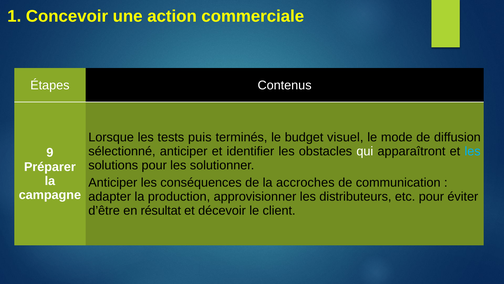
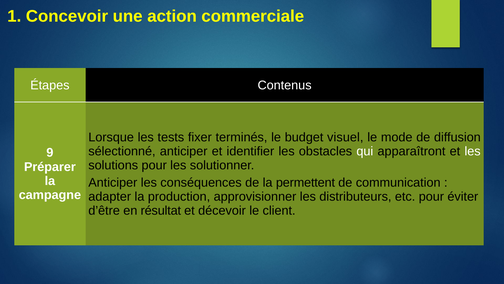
puis: puis -> fixer
les at (473, 151) colour: light blue -> white
accroches: accroches -> permettent
